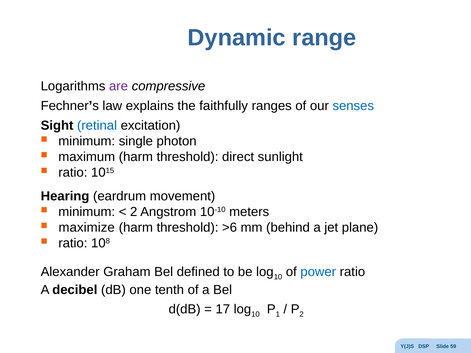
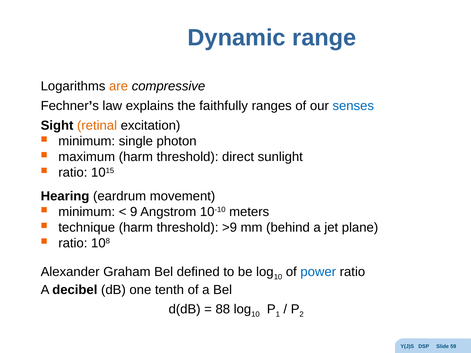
are colour: purple -> orange
retinal colour: blue -> orange
2 at (134, 212): 2 -> 9
maximize: maximize -> technique
>6: >6 -> >9
17: 17 -> 88
